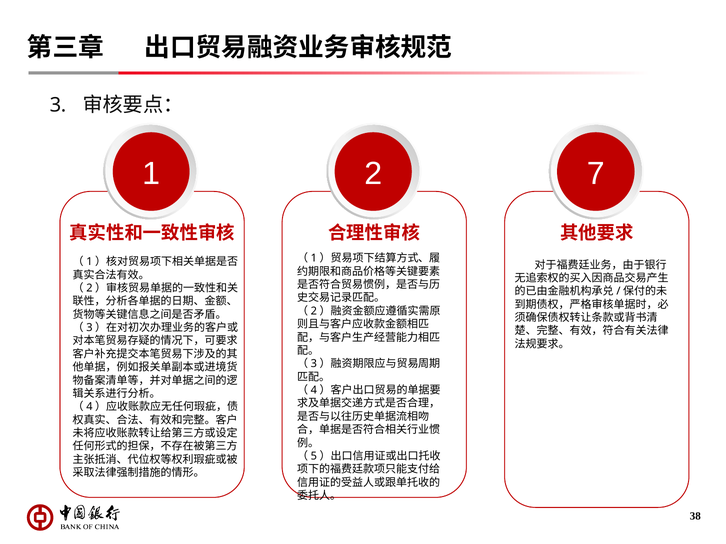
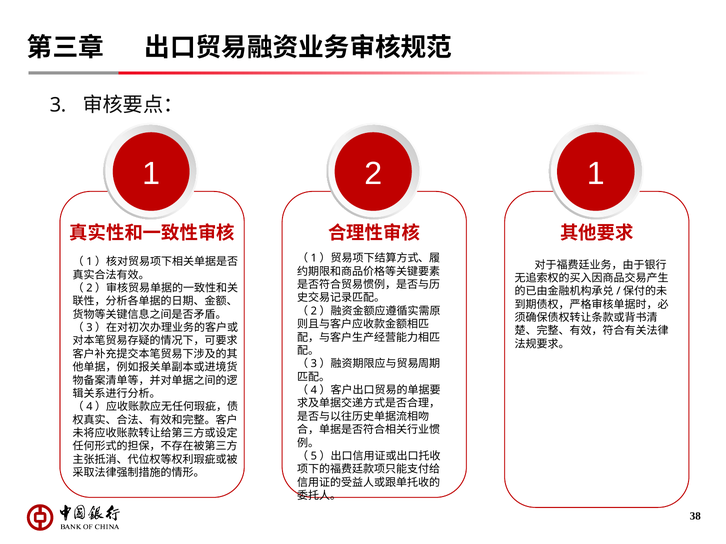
2 7: 7 -> 1
